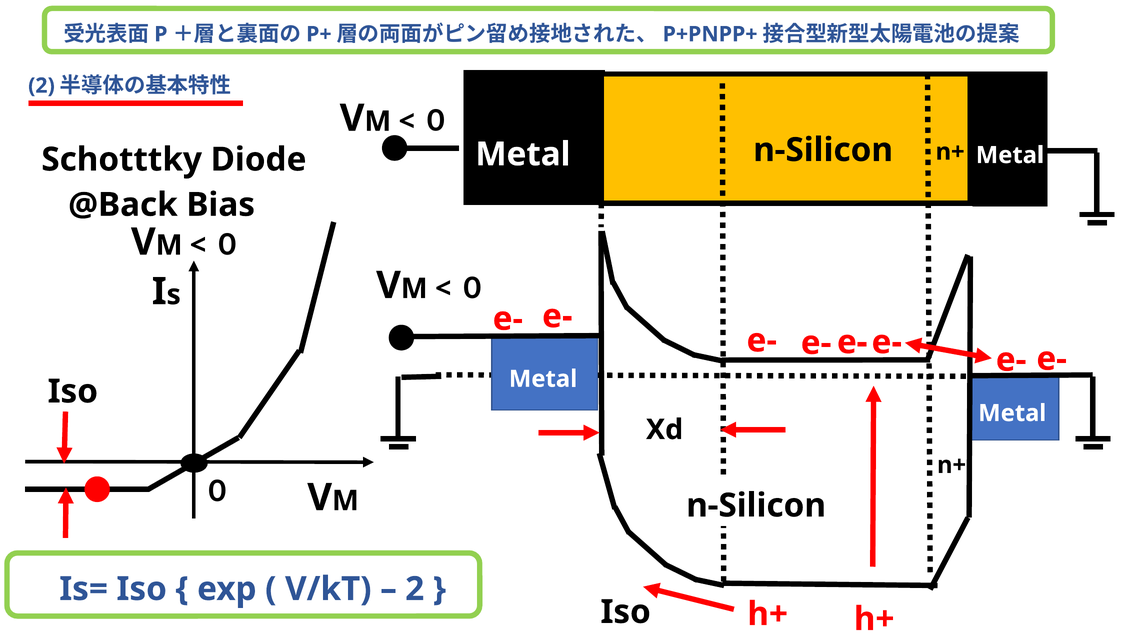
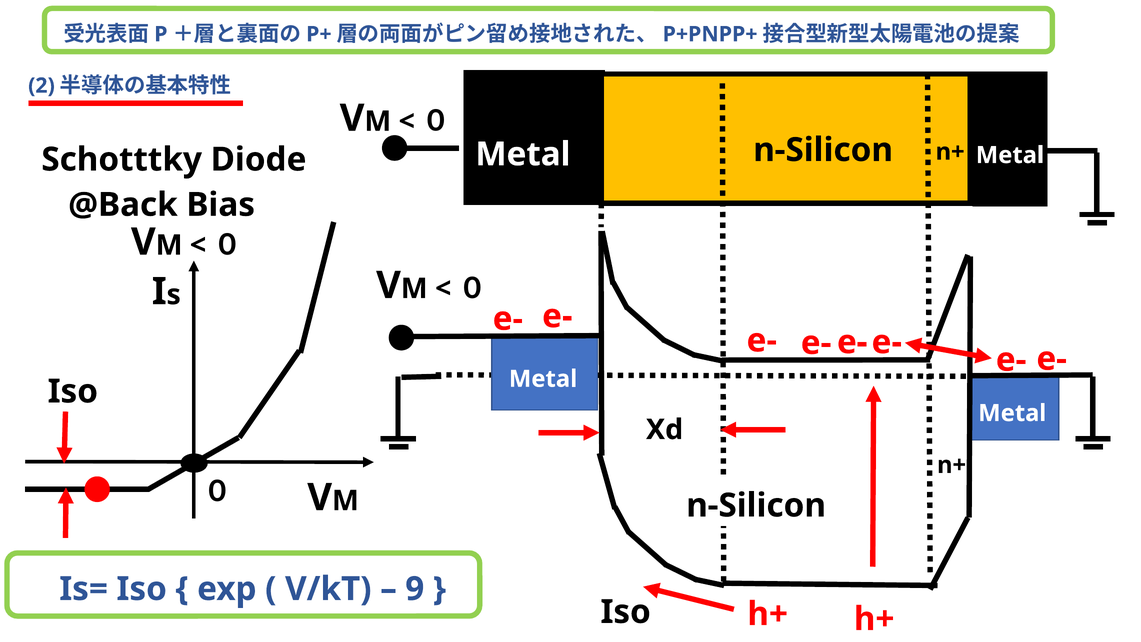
2 at (415, 589): 2 -> 9
